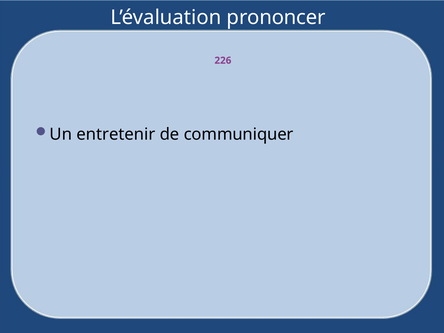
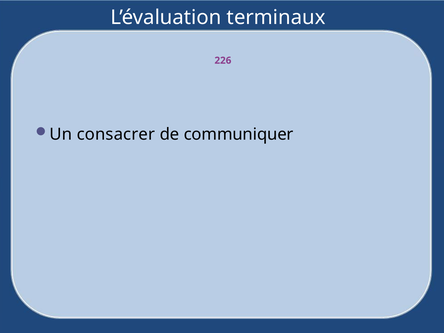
prononcer: prononcer -> terminaux
entretenir: entretenir -> consacrer
